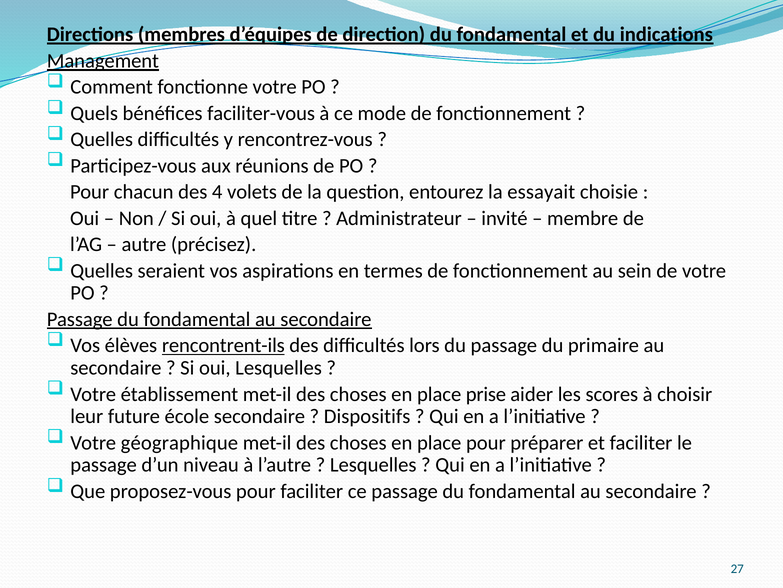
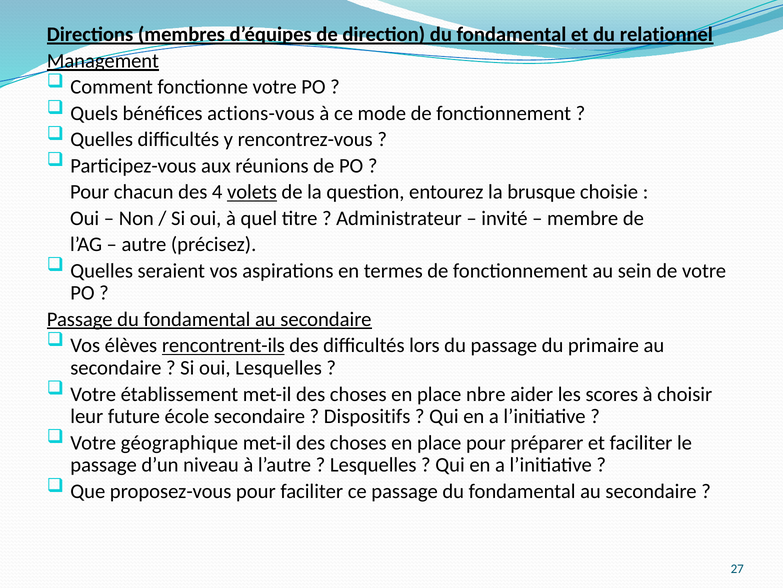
indications: indications -> relationnel
faciliter-vous: faciliter-vous -> actions-vous
volets underline: none -> present
essayait: essayait -> brusque
prise: prise -> nbre
